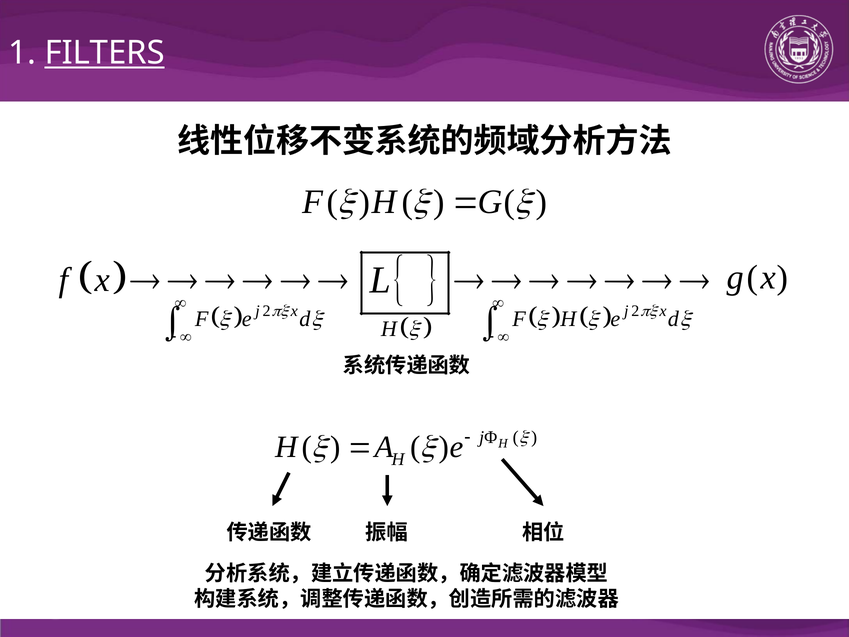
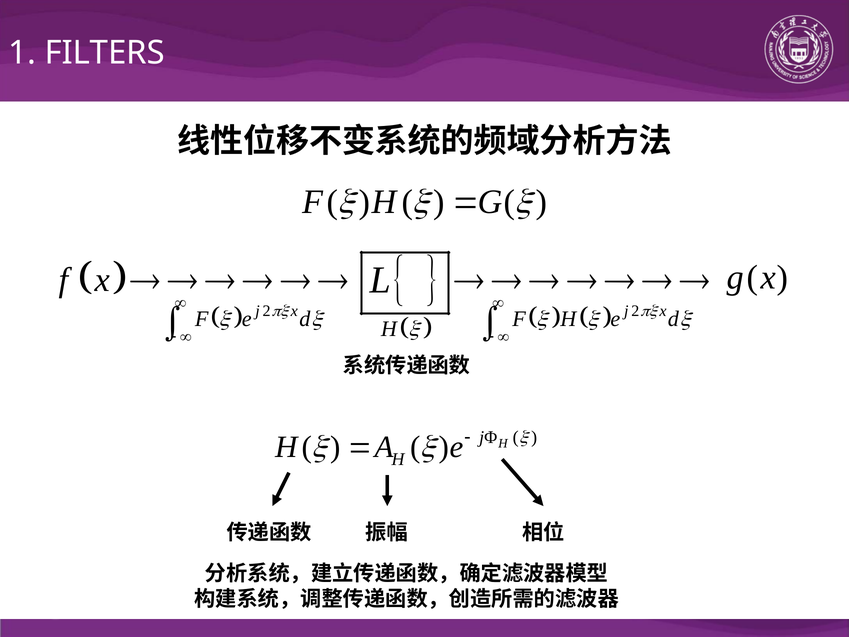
FILTERS underline: present -> none
